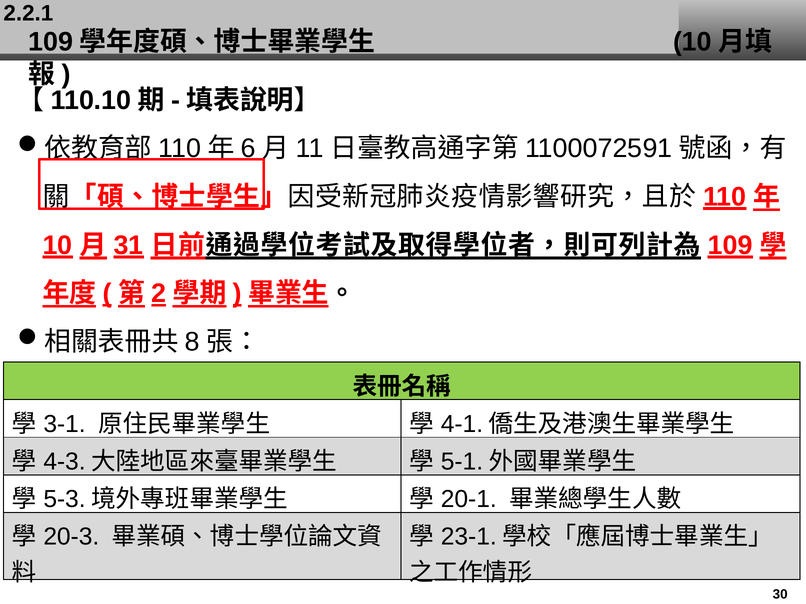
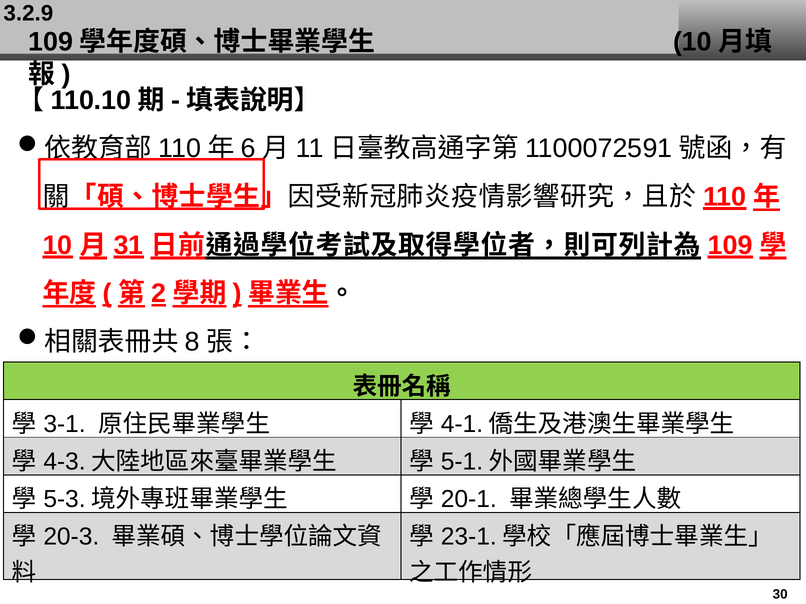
2.2.1: 2.2.1 -> 3.2.9
